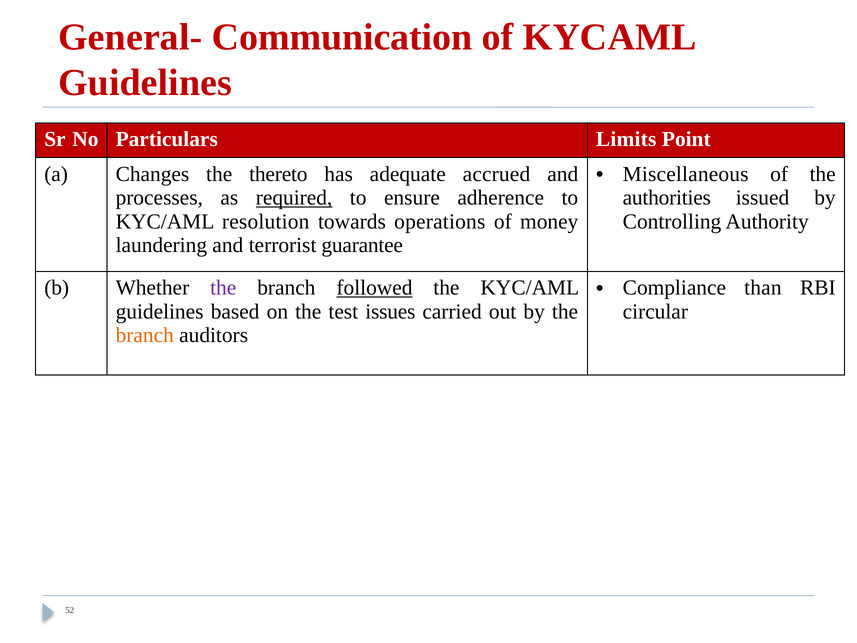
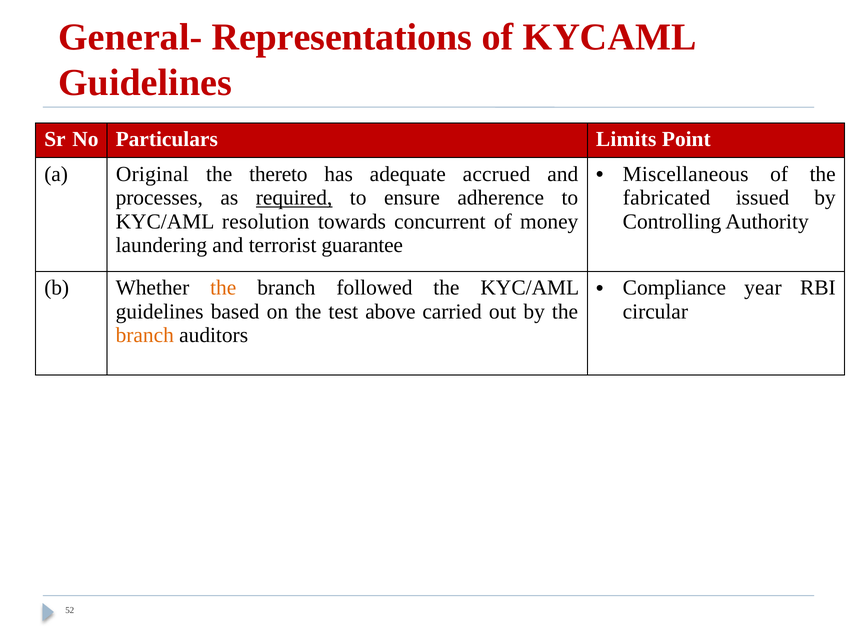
Communication: Communication -> Representations
Changes: Changes -> Original
authorities: authorities -> fabricated
operations: operations -> concurrent
the at (223, 288) colour: purple -> orange
followed underline: present -> none
than: than -> year
issues: issues -> above
